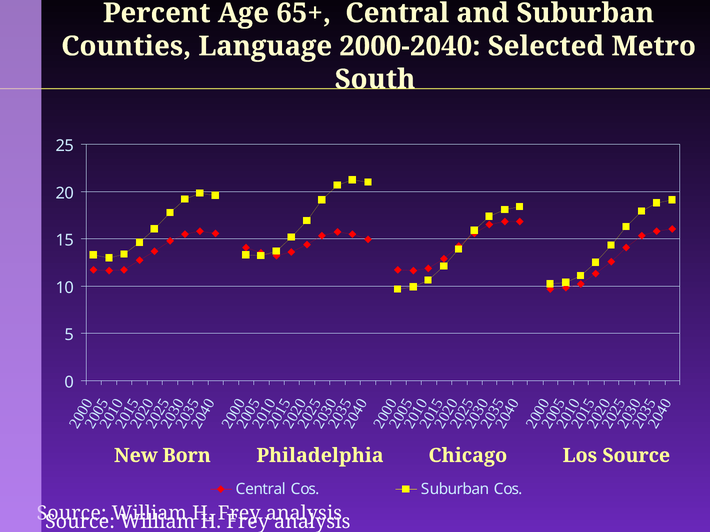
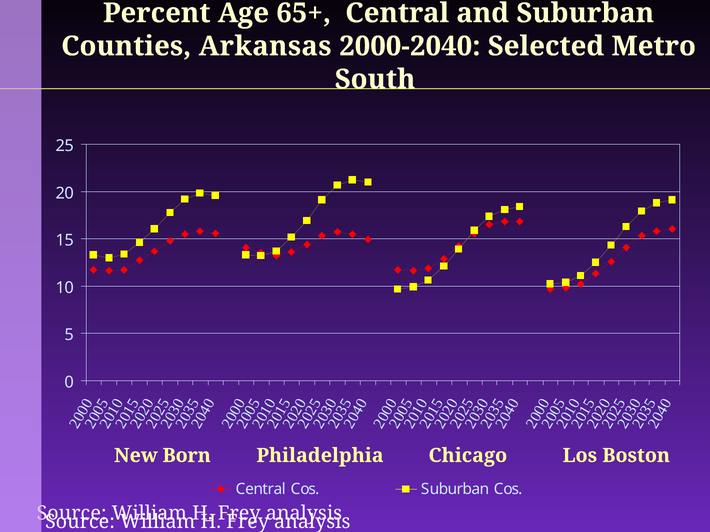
Language: Language -> Arkansas
Los Source: Source -> Boston
